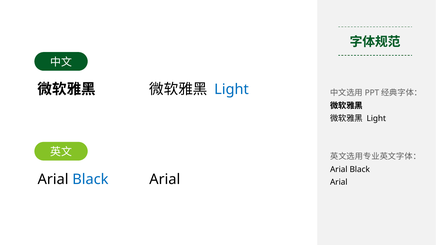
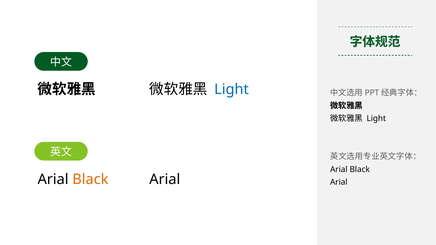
Black at (90, 180) colour: blue -> orange
